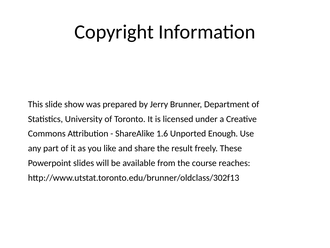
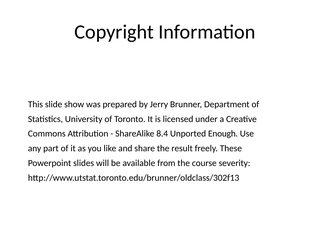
1.6: 1.6 -> 8.4
reaches: reaches -> severity
